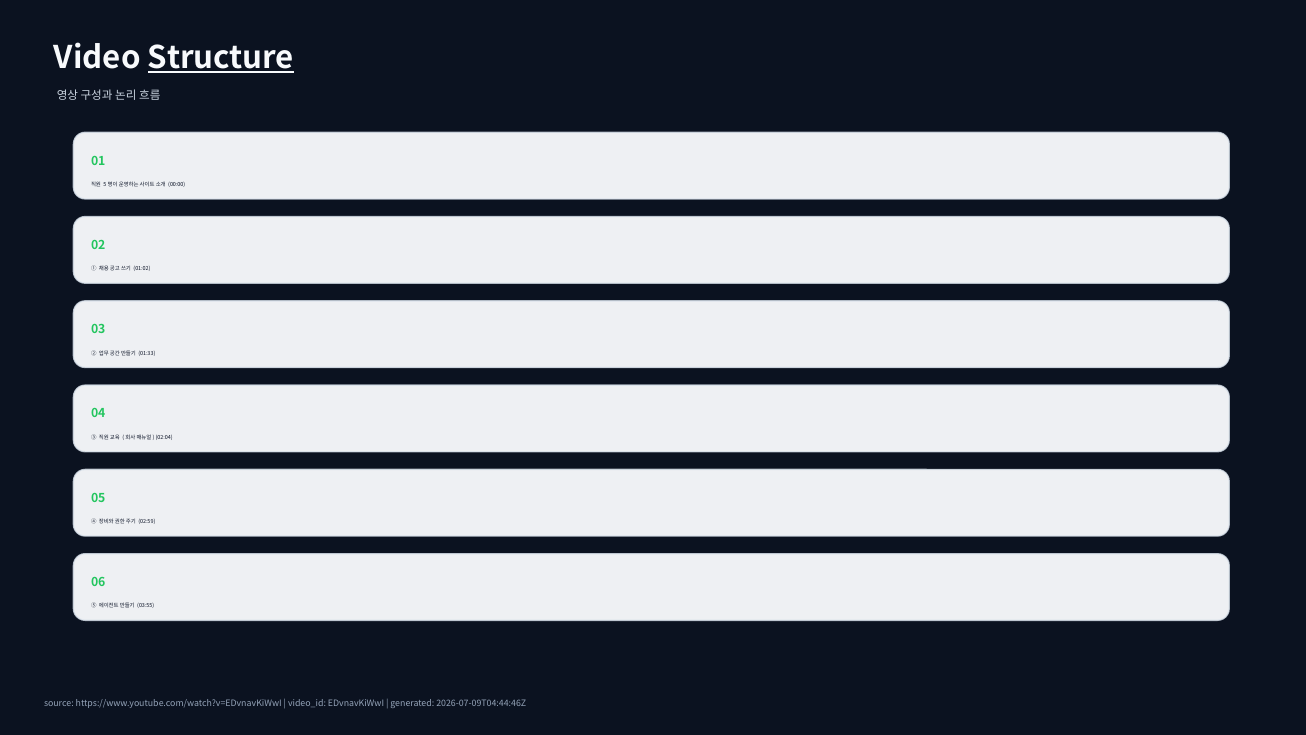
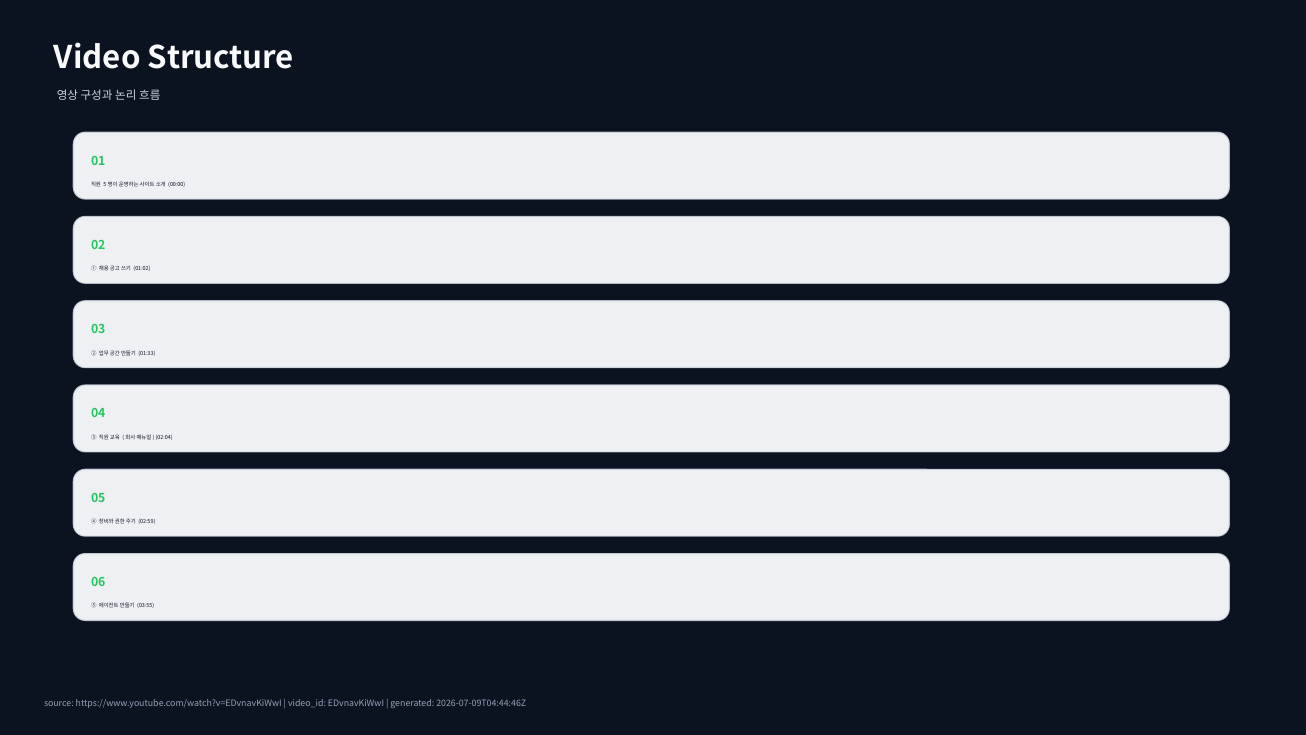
Structure underline: present -> none
